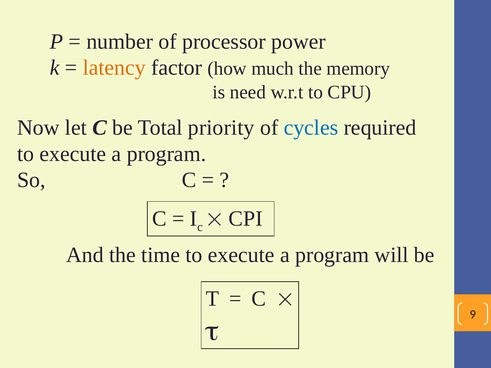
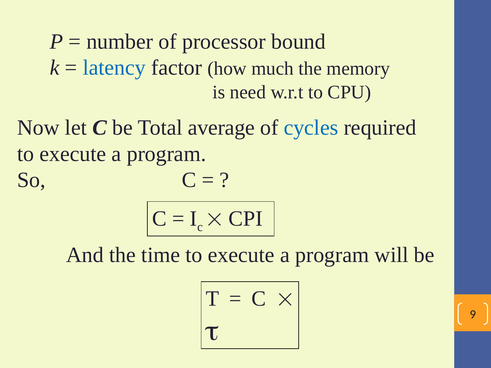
power: power -> bound
latency colour: orange -> blue
priority: priority -> average
